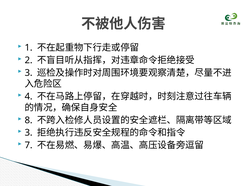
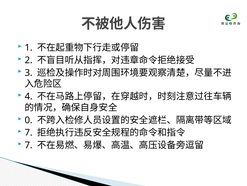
8: 8 -> 0
3 at (29, 132): 3 -> 7
